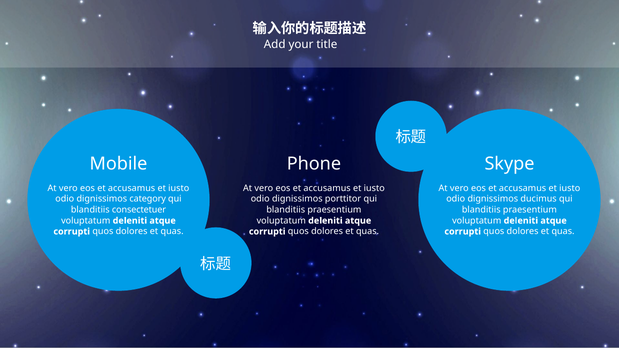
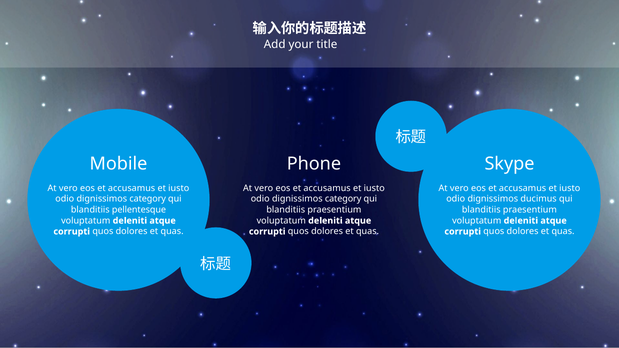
porttitor at (343, 199): porttitor -> category
consectetuer: consectetuer -> pellentesque
